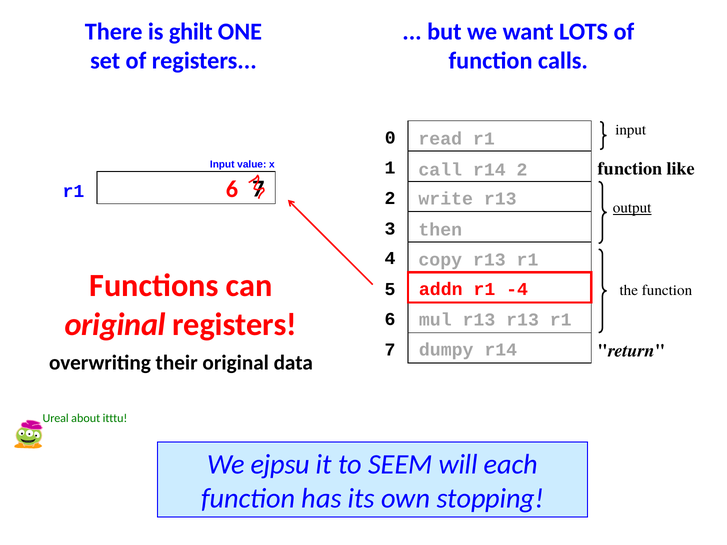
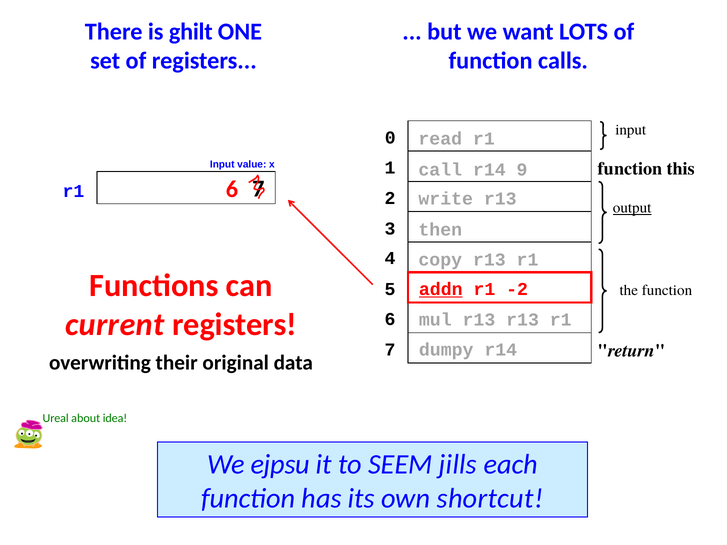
like: like -> this
r14 2: 2 -> 9
addn underline: none -> present
-4: -4 -> -2
original at (115, 325): original -> current
itttu: itttu -> idea
will: will -> jills
stopping: stopping -> shortcut
